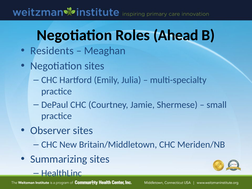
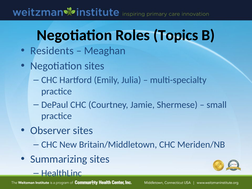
Ahead: Ahead -> Topics
